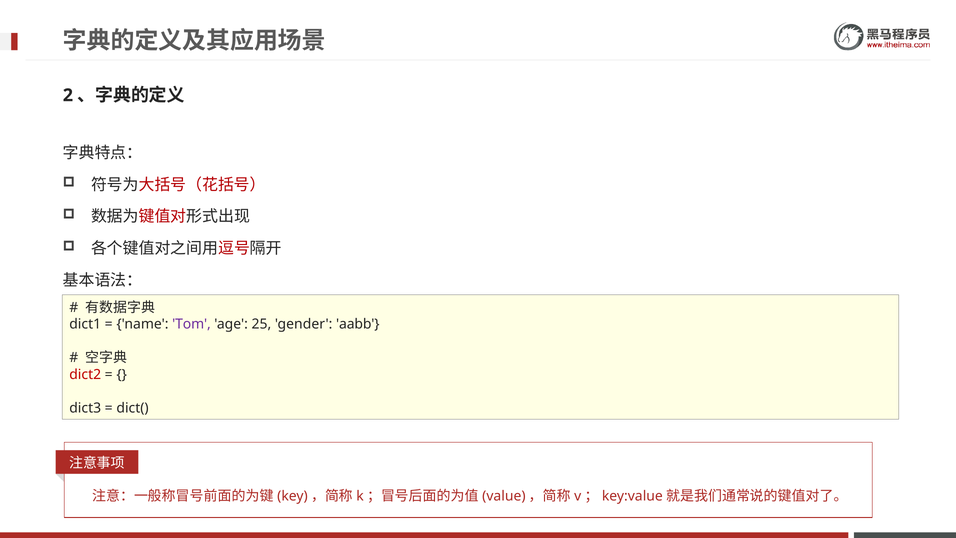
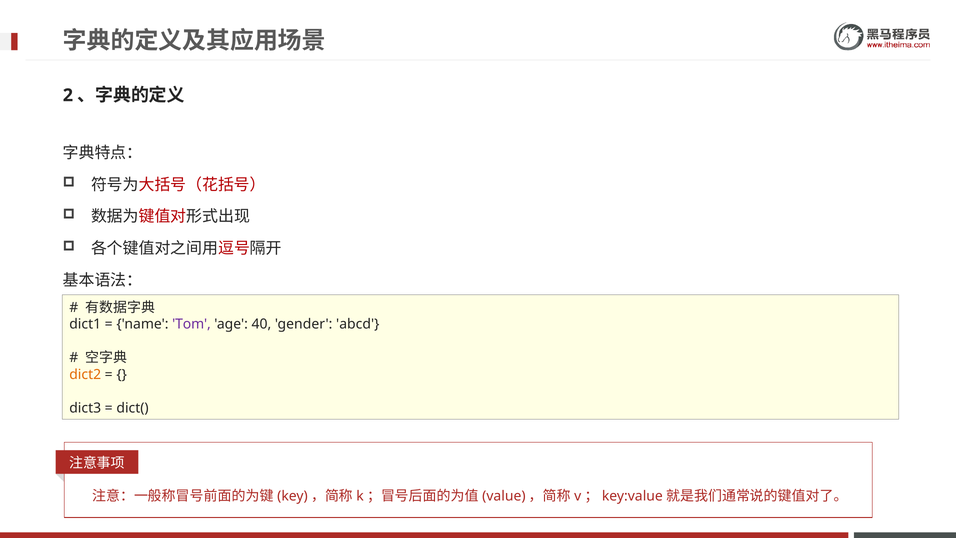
25: 25 -> 40
aabb: aabb -> abcd
dict2 colour: red -> orange
